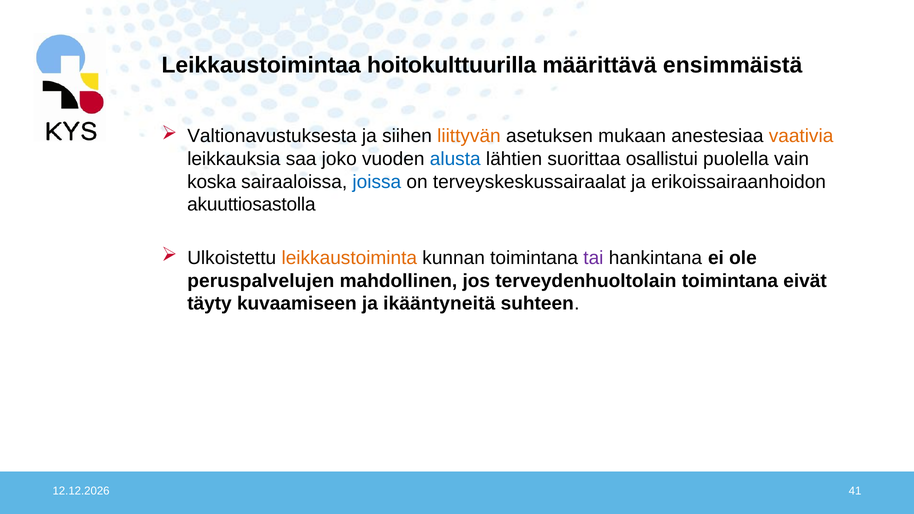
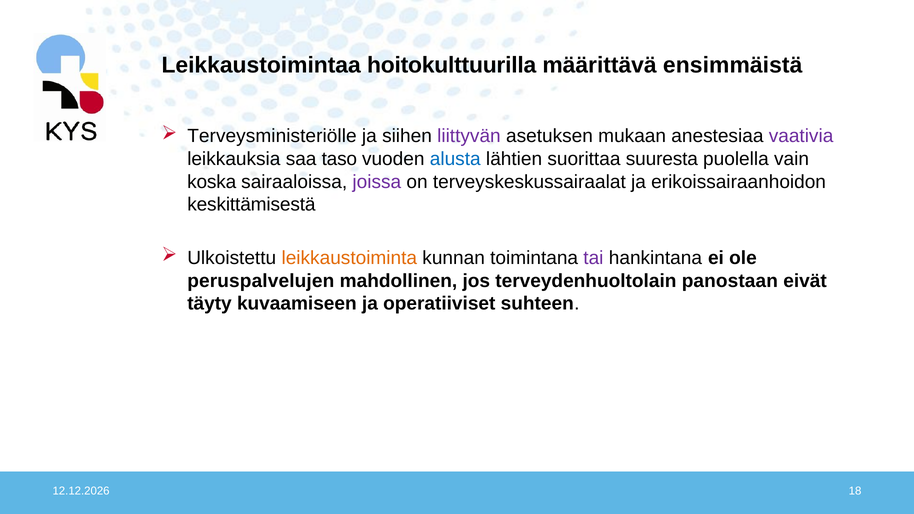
Valtionavustuksesta: Valtionavustuksesta -> Terveysministeriölle
liittyvän colour: orange -> purple
vaativia colour: orange -> purple
joko: joko -> taso
osallistui: osallistui -> suuresta
joissa colour: blue -> purple
akuuttiosastolla: akuuttiosastolla -> keskittämisestä
terveydenhuoltolain toimintana: toimintana -> panostaan
ikääntyneitä: ikääntyneitä -> operatiiviset
41: 41 -> 18
